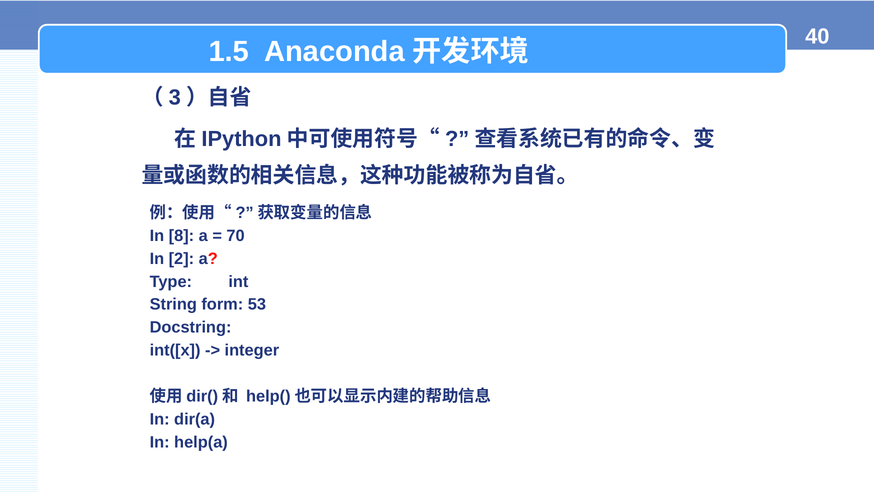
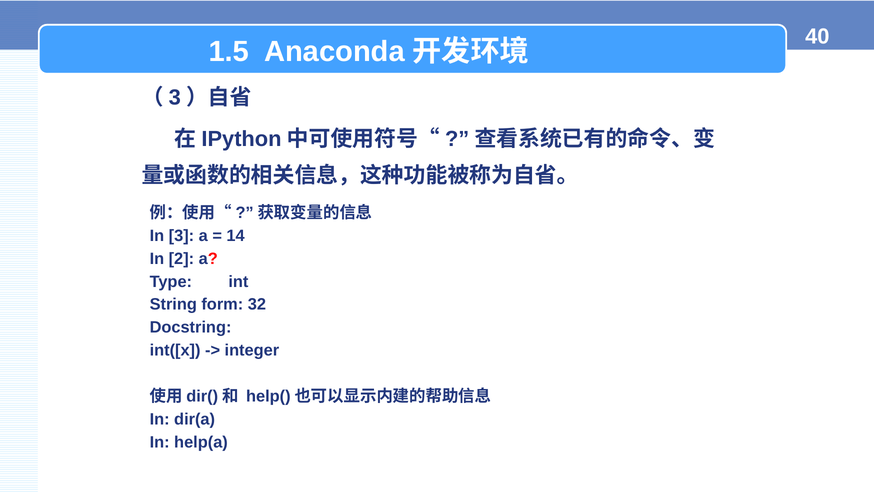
8: 8 -> 3
70: 70 -> 14
53: 53 -> 32
